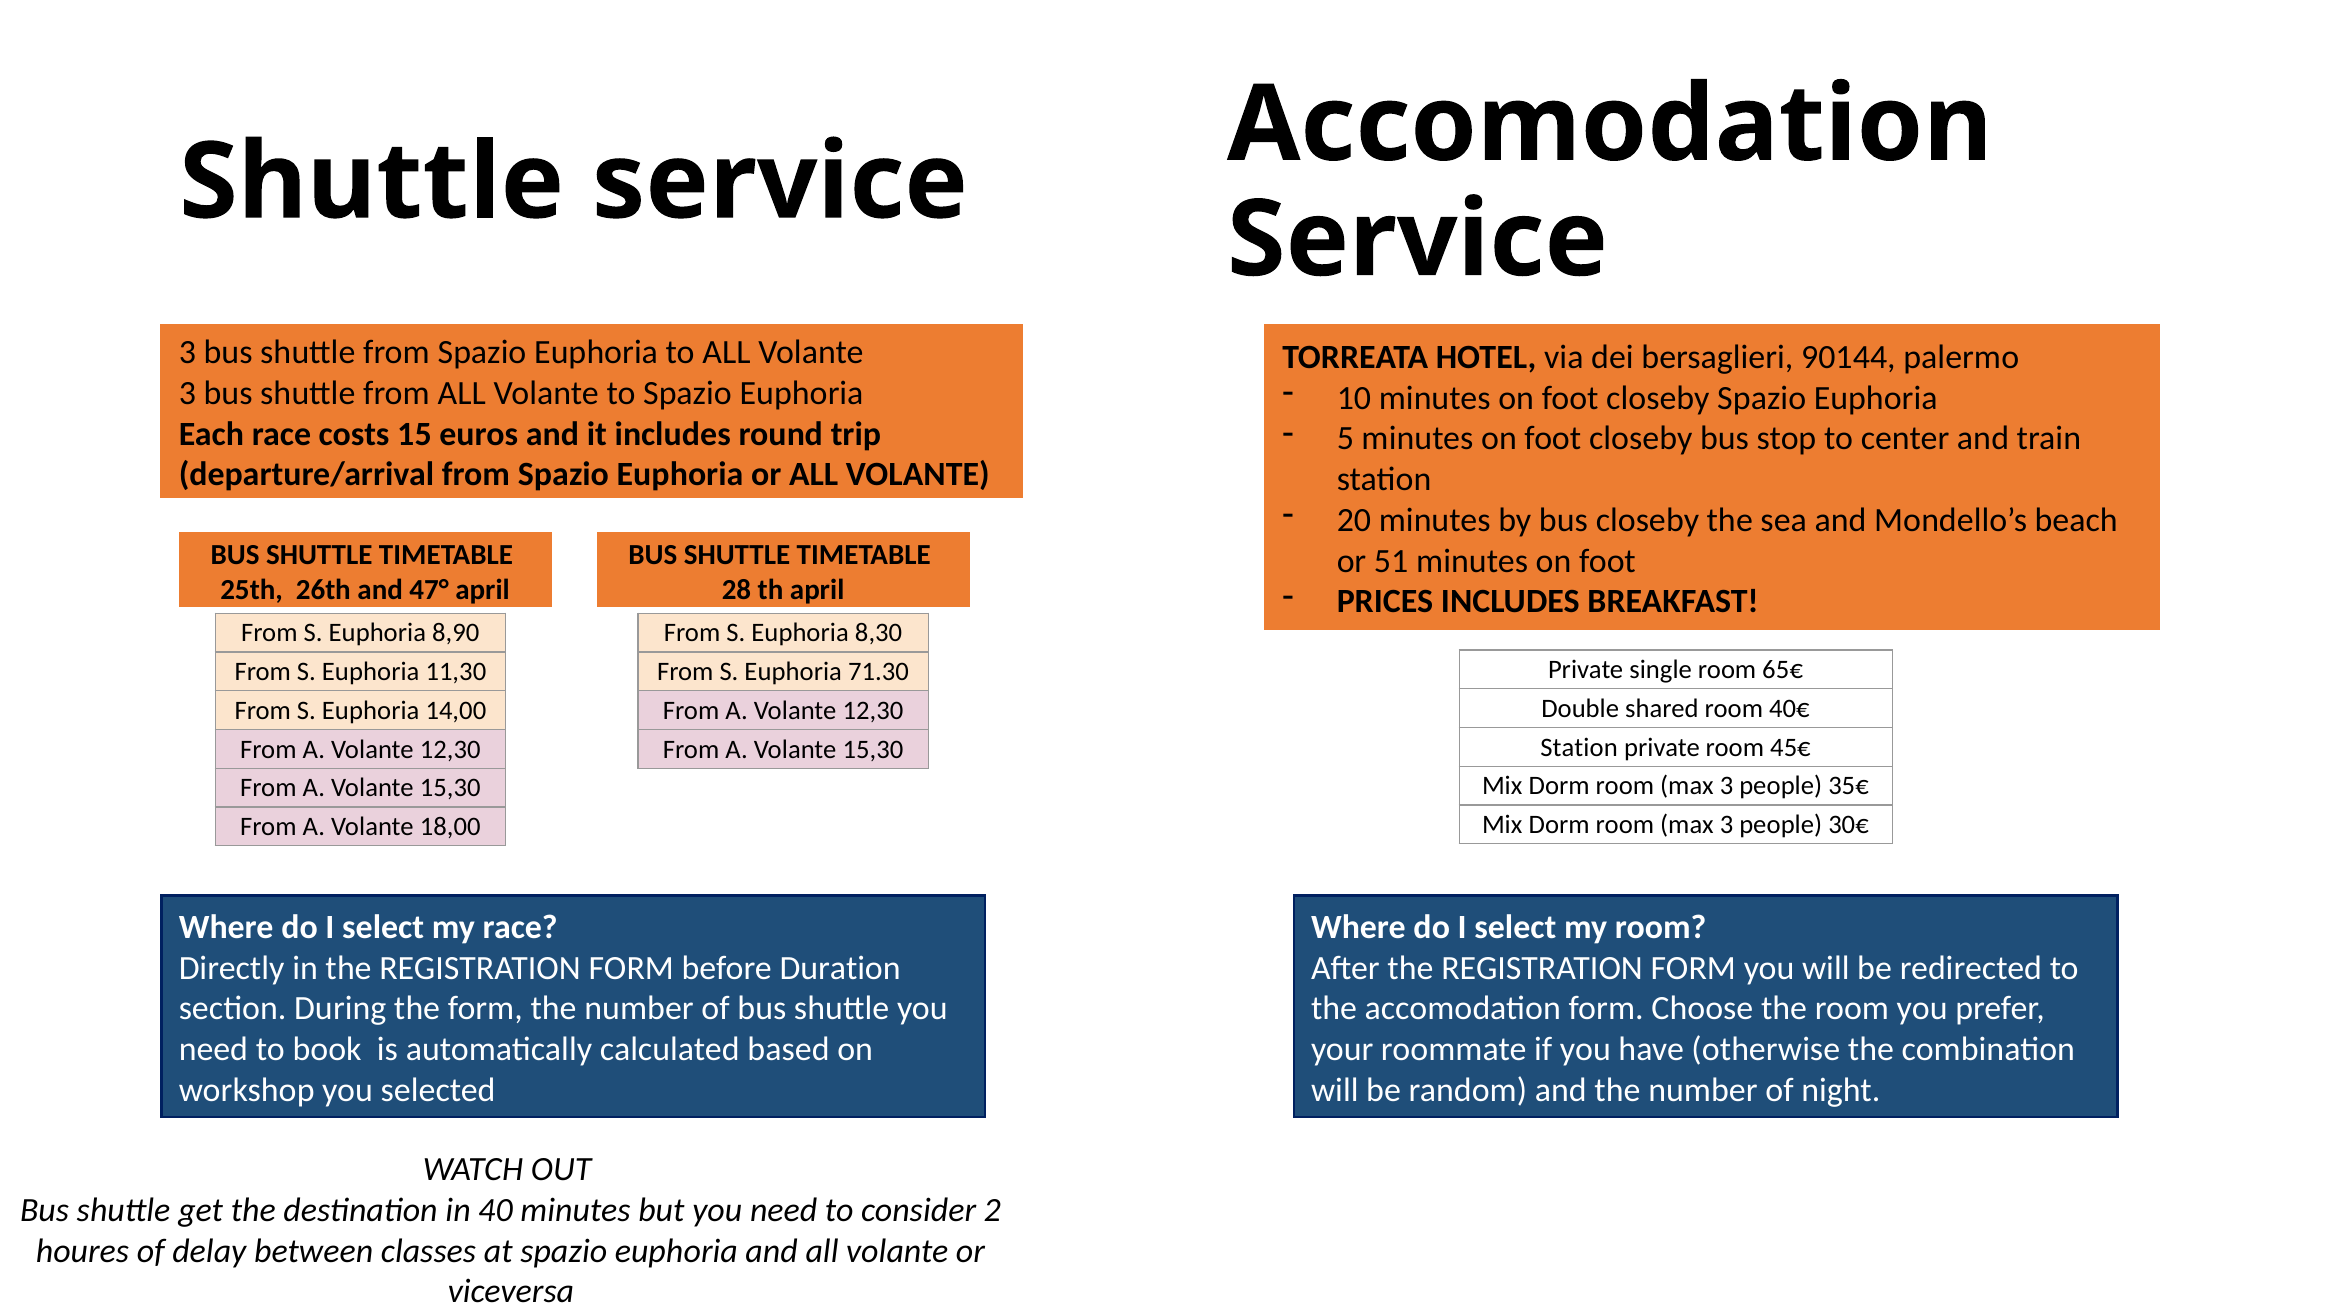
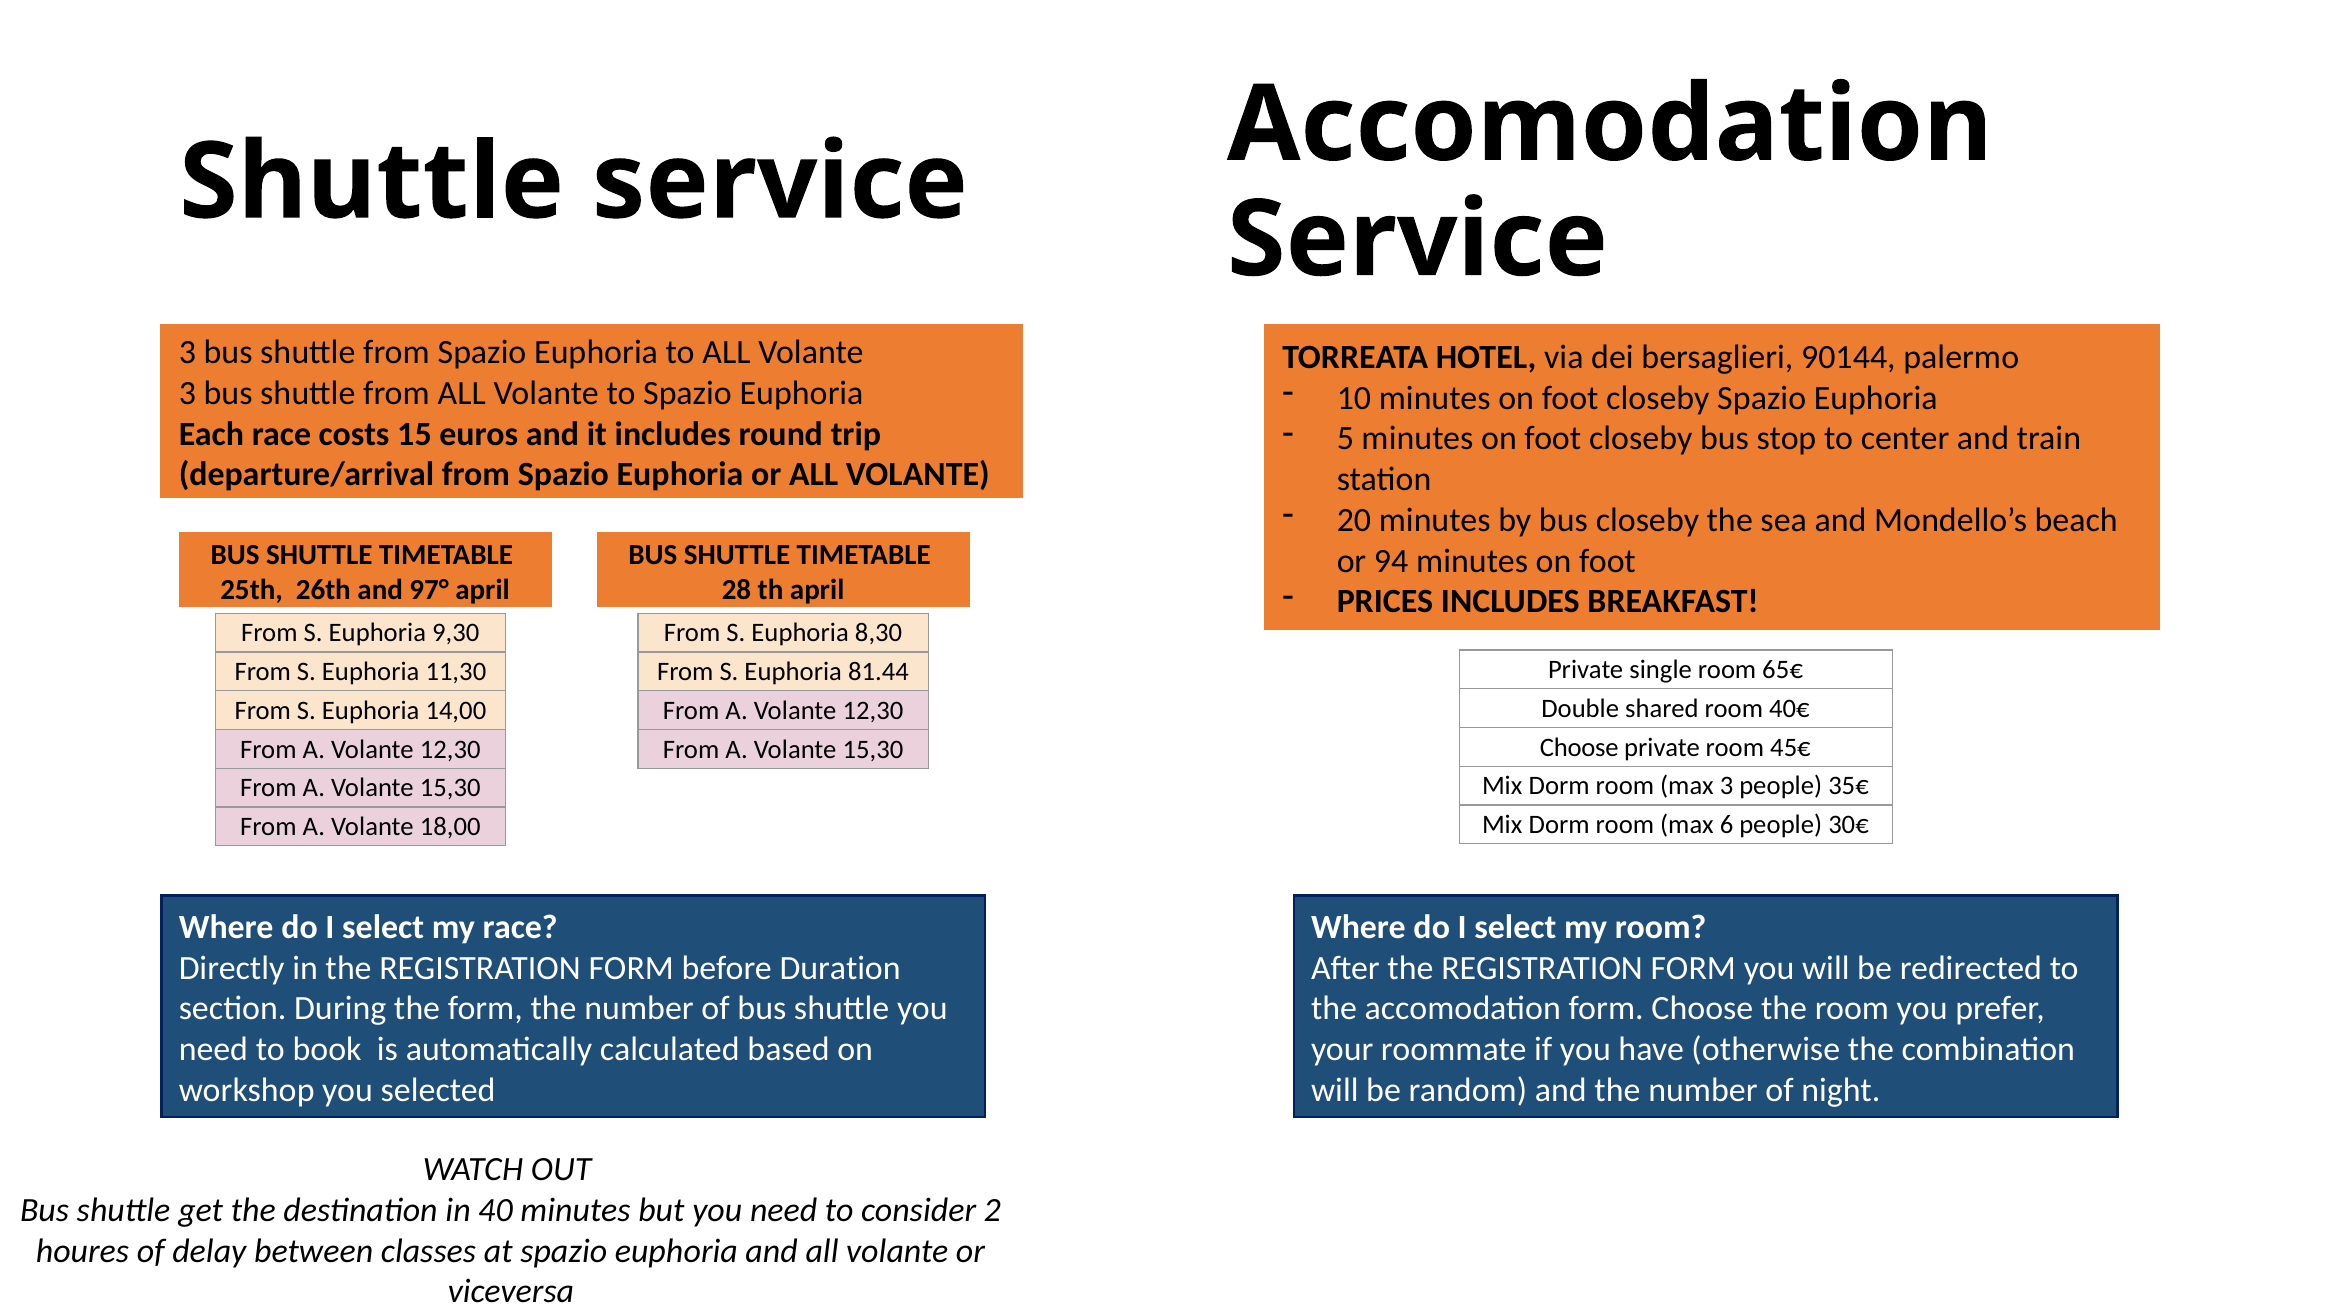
51: 51 -> 94
47°: 47° -> 97°
8,90: 8,90 -> 9,30
71.30: 71.30 -> 81.44
Station at (1579, 747): Station -> Choose
3 at (1727, 825): 3 -> 6
